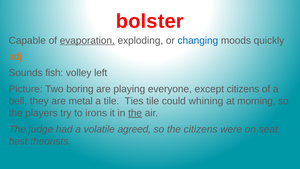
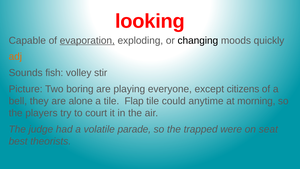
bolster: bolster -> looking
changing colour: blue -> black
left: left -> stir
metal: metal -> alone
Ties: Ties -> Flap
whining: whining -> anytime
irons: irons -> court
the at (135, 113) underline: present -> none
agreed: agreed -> parade
the citizens: citizens -> trapped
